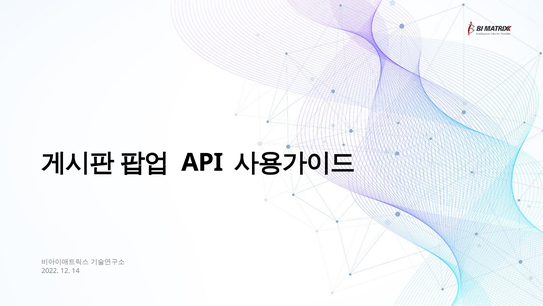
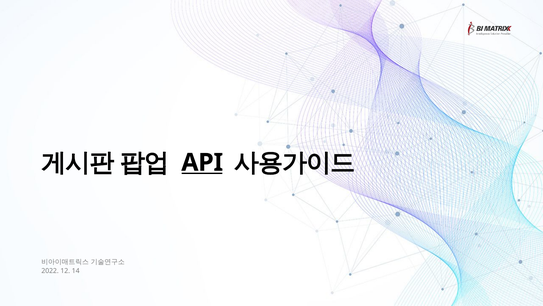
API underline: none -> present
